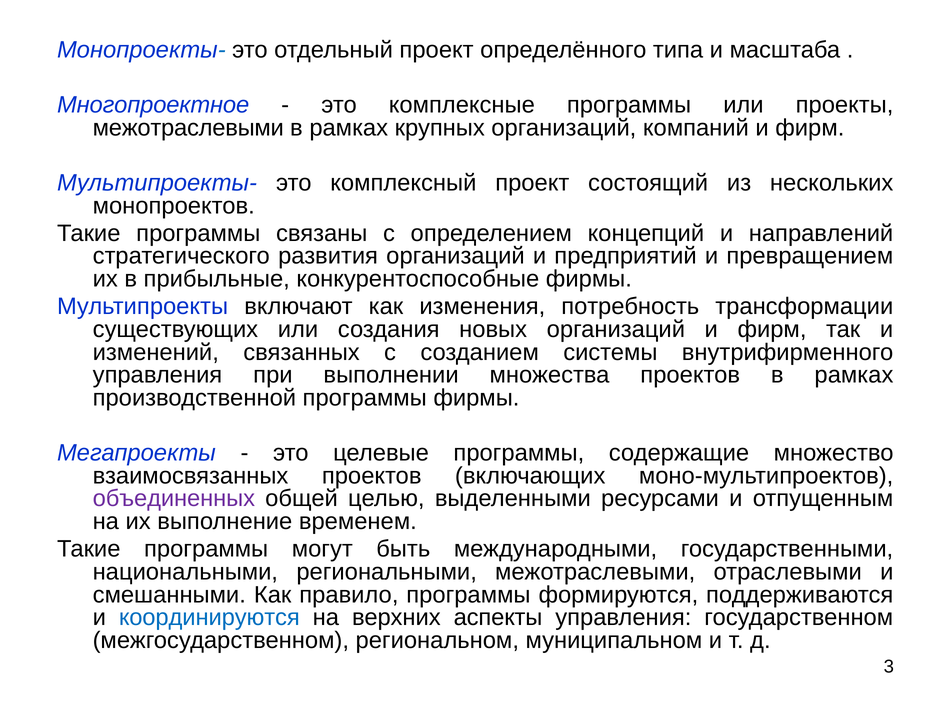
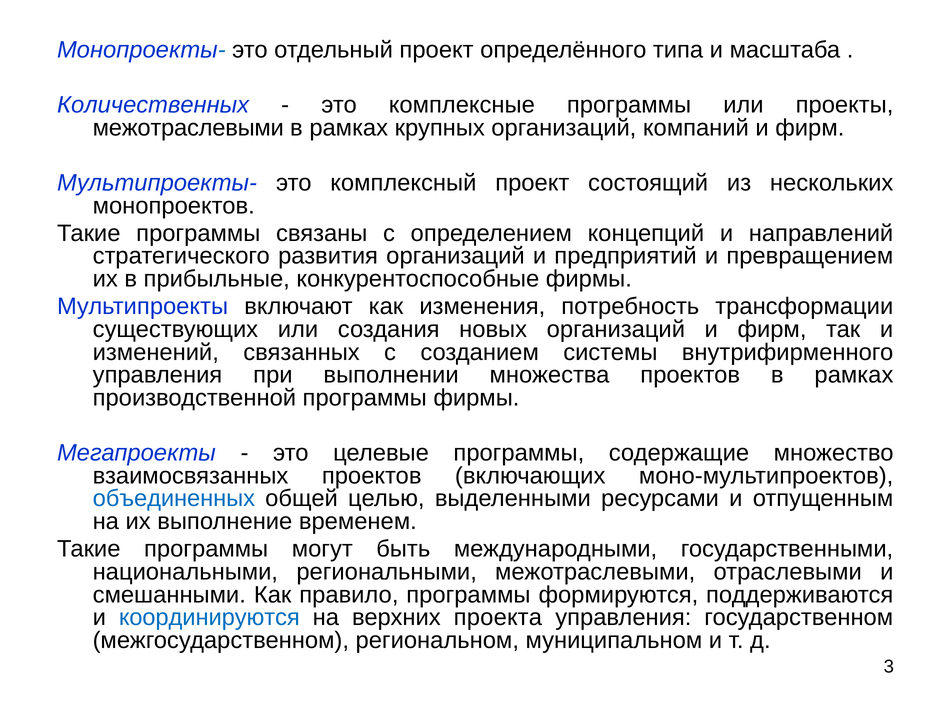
Многопроектное: Многопроектное -> Количественных
объединенных colour: purple -> blue
аспекты: аспекты -> проекта
